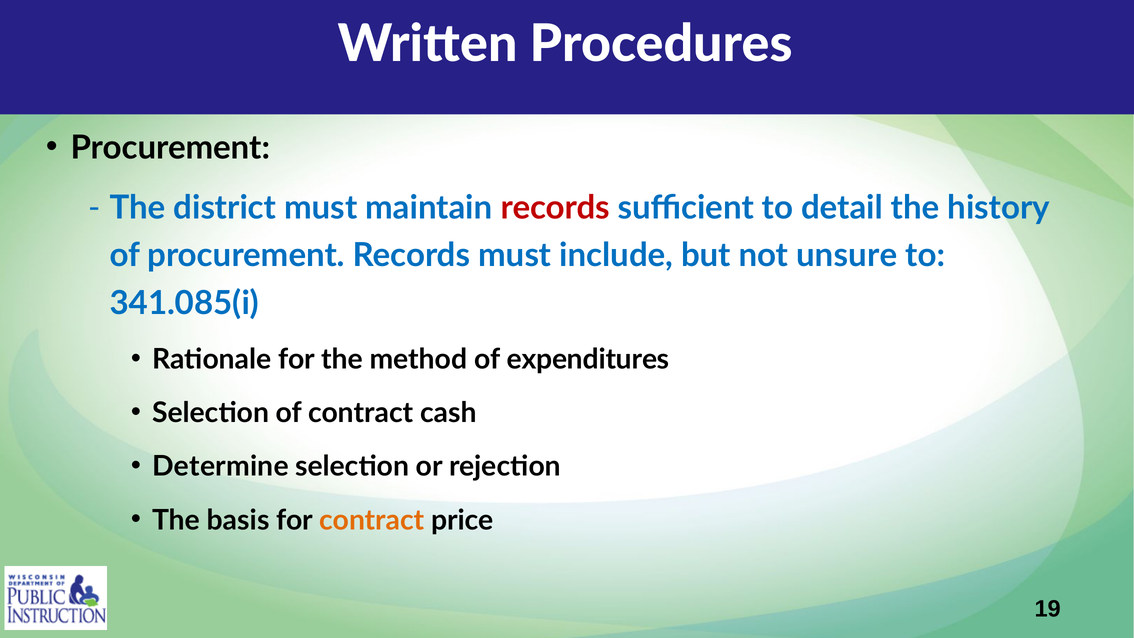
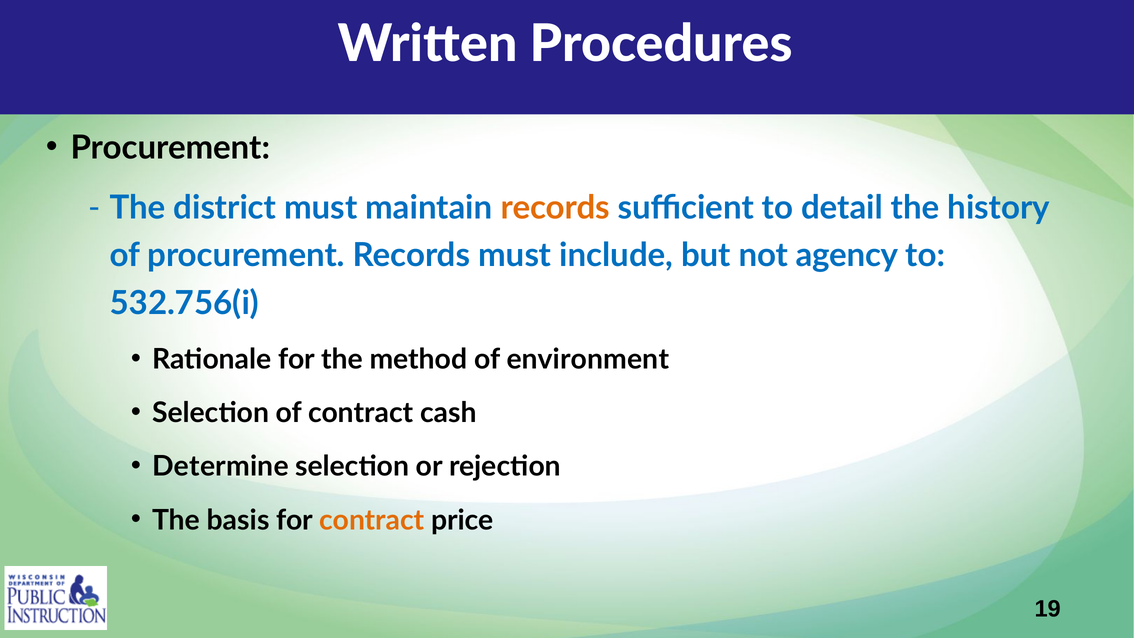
records at (555, 208) colour: red -> orange
unsure: unsure -> agency
341.085(i: 341.085(i -> 532.756(i
expenditures: expenditures -> environment
